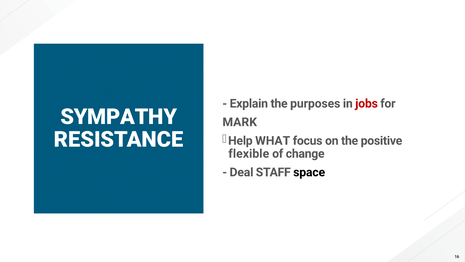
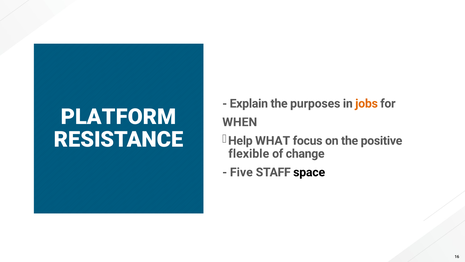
jobs colour: red -> orange
SYMPATHY: SYMPATHY -> PLATFORM
MARK: MARK -> WHEN
Deal: Deal -> Five
